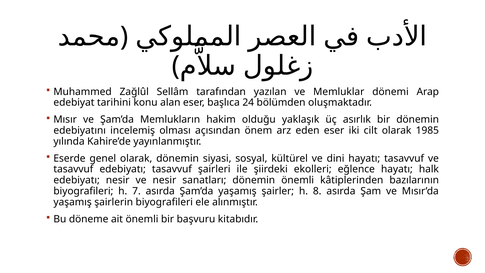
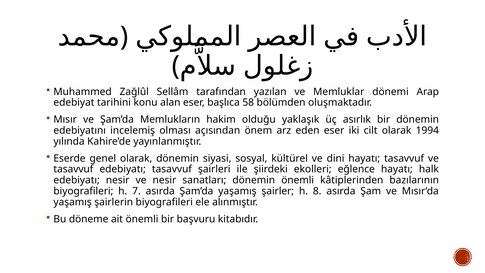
24: 24 -> 58
1985: 1985 -> 1994
